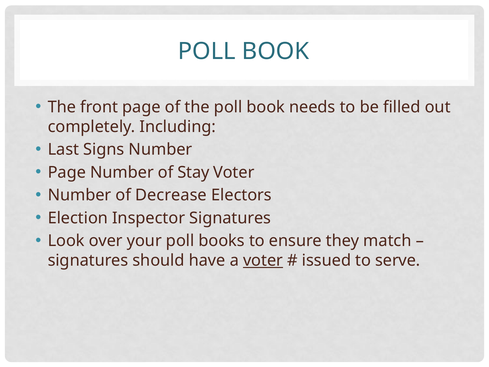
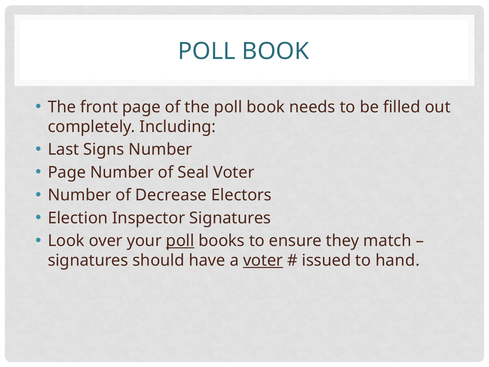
Stay: Stay -> Seal
poll at (180, 241) underline: none -> present
serve: serve -> hand
